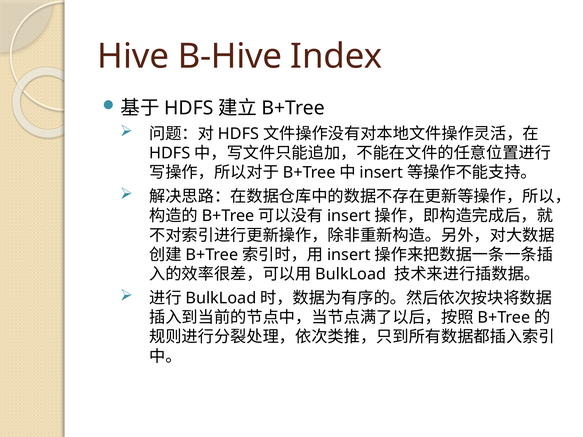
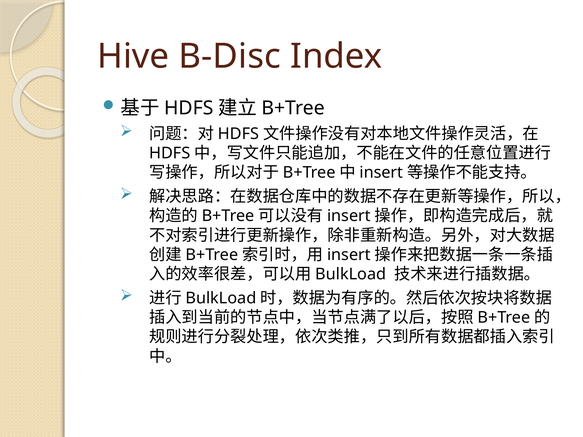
B-Hive: B-Hive -> B-Disc
